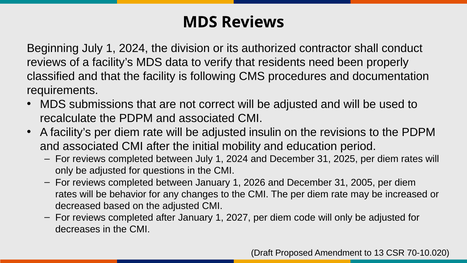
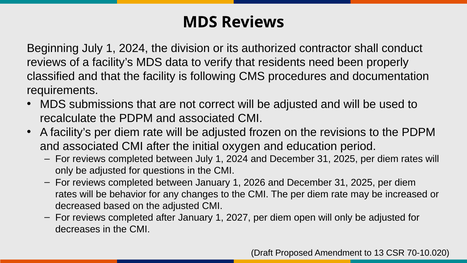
insulin: insulin -> frozen
mobility: mobility -> oxygen
2005 at (363, 182): 2005 -> 2025
code: code -> open
